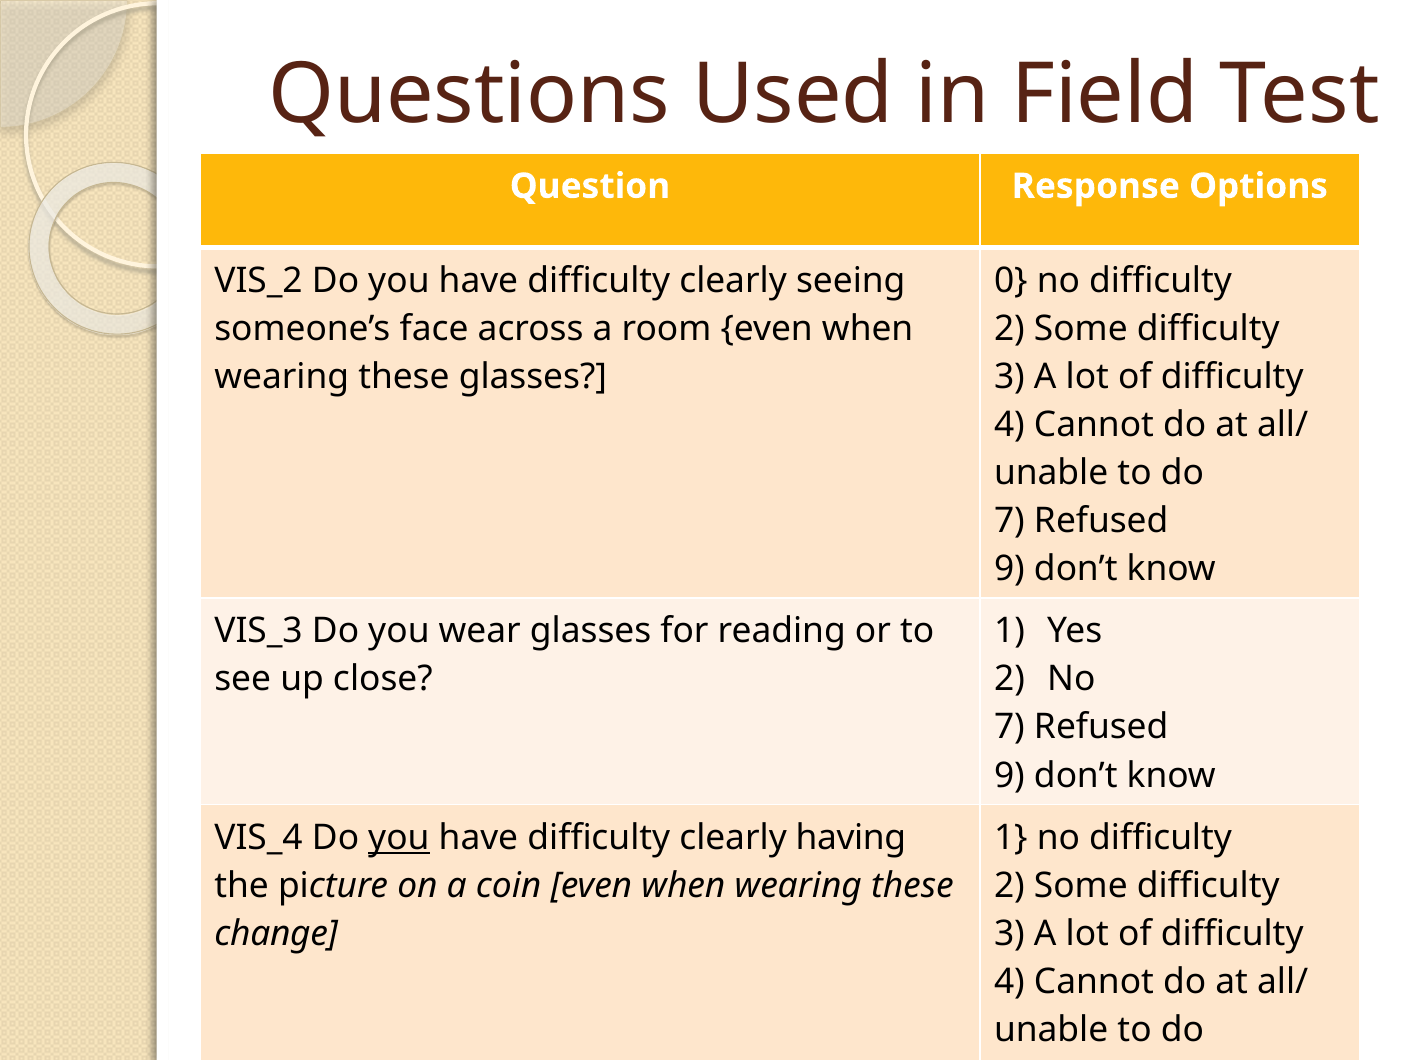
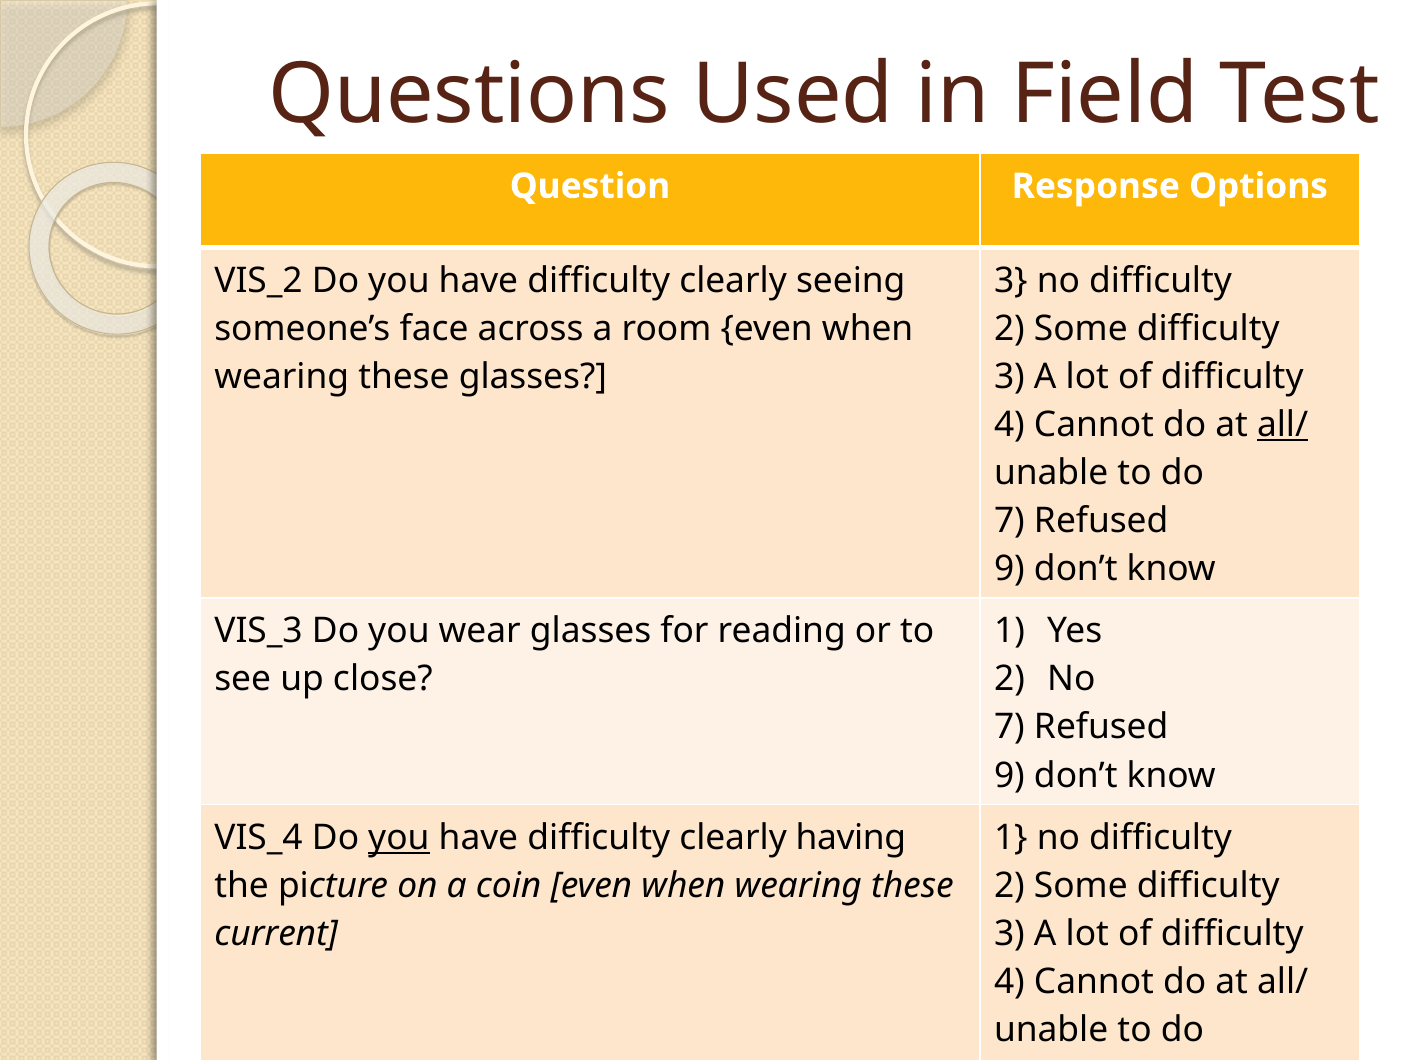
0 at (1011, 281): 0 -> 3
all/ at (1283, 425) underline: none -> present
change: change -> current
